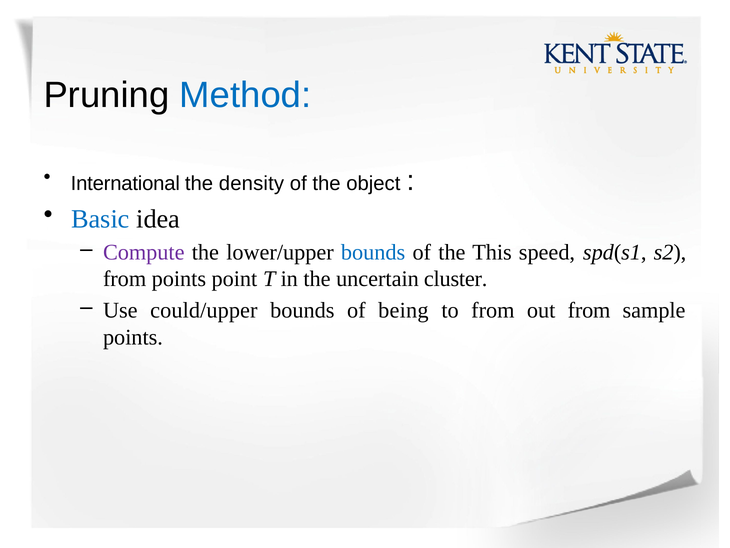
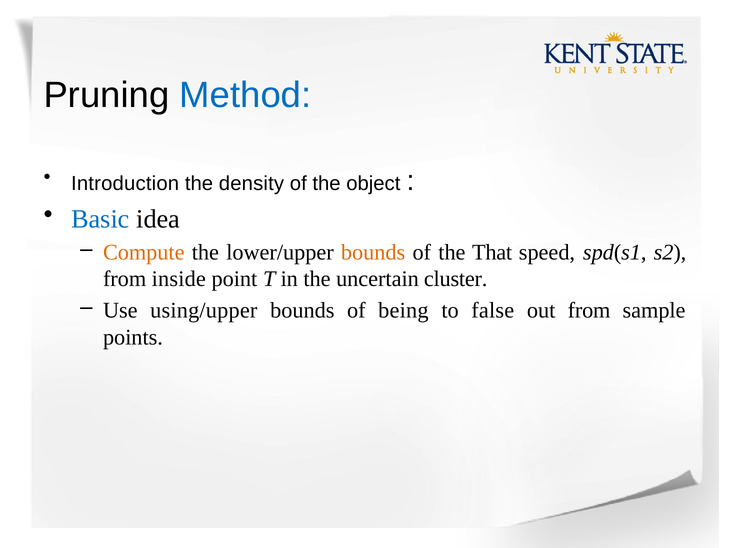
International: International -> Introduction
Compute colour: purple -> orange
bounds at (373, 252) colour: blue -> orange
This: This -> That
from points: points -> inside
could/upper: could/upper -> using/upper
to from: from -> false
